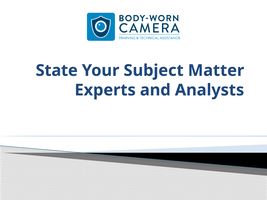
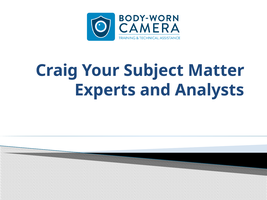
State: State -> Craig
